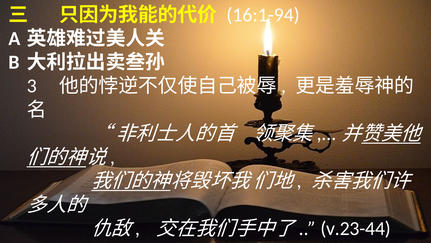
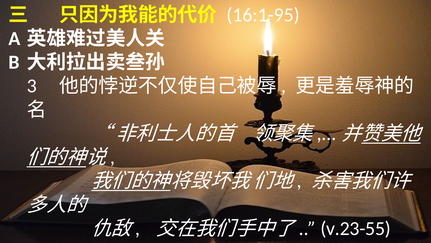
16:1-94: 16:1-94 -> 16:1-95
v.23-44: v.23-44 -> v.23-55
